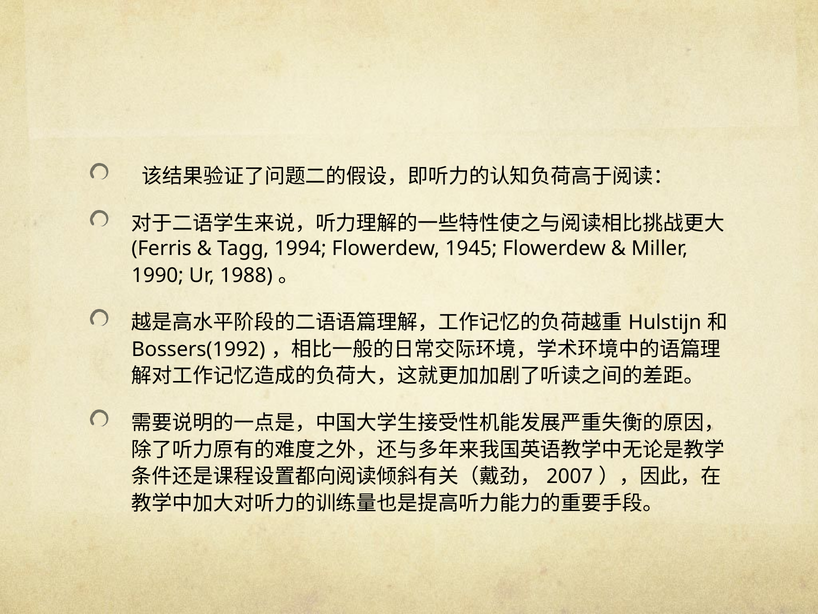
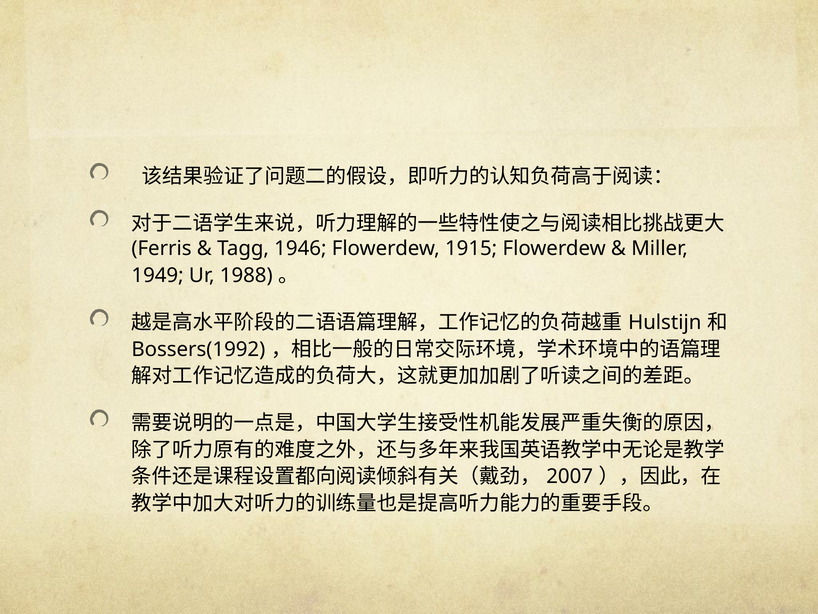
1994: 1994 -> 1946
1945: 1945 -> 1915
1990: 1990 -> 1949
